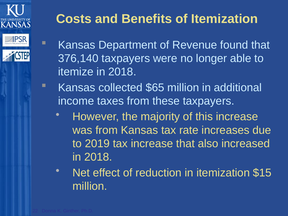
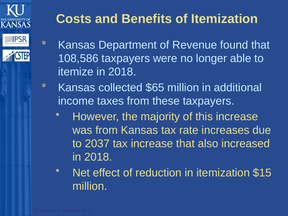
376,140: 376,140 -> 108,586
to 2019: 2019 -> 2037
